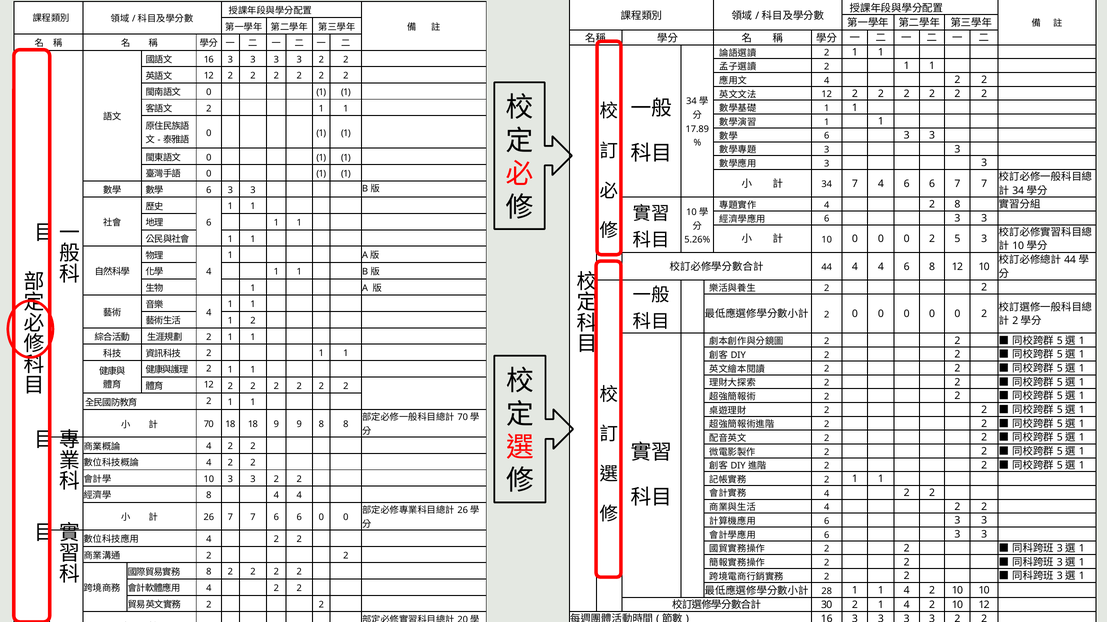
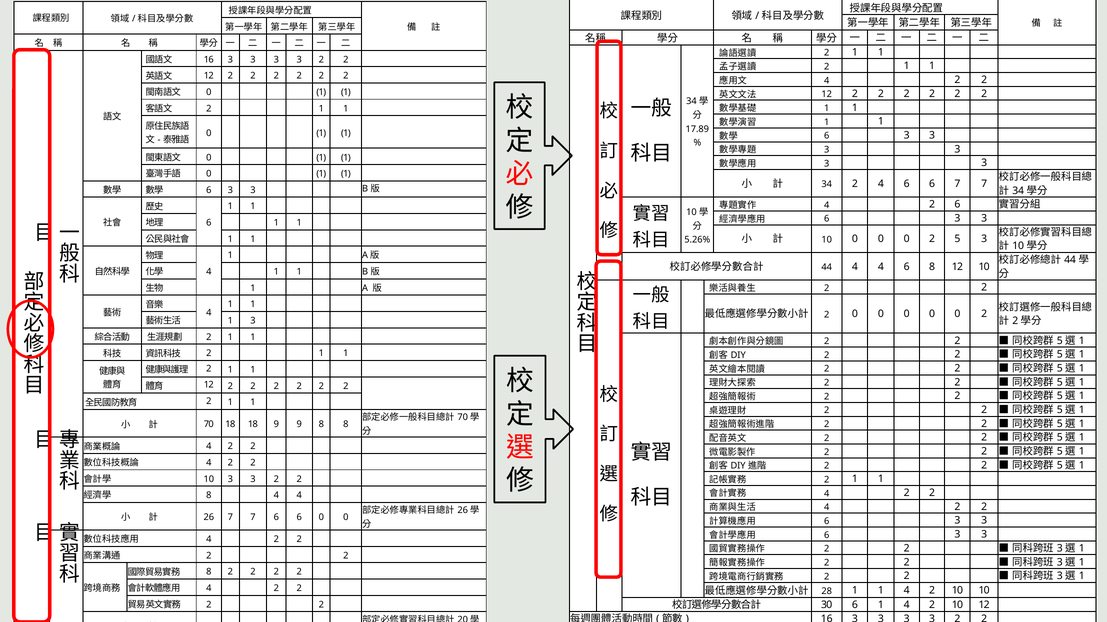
34 7: 7 -> 2
4 2 8: 8 -> 6
1 2: 2 -> 3
30 2: 2 -> 6
